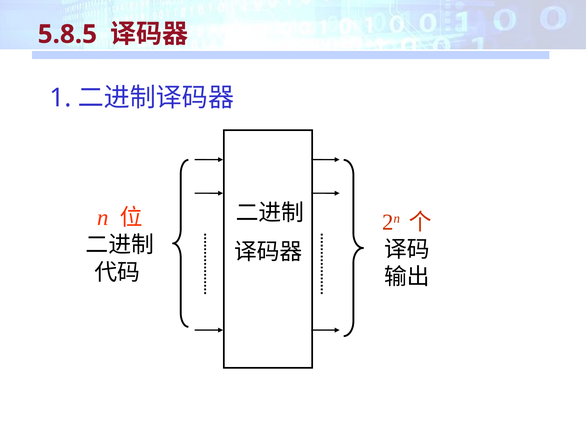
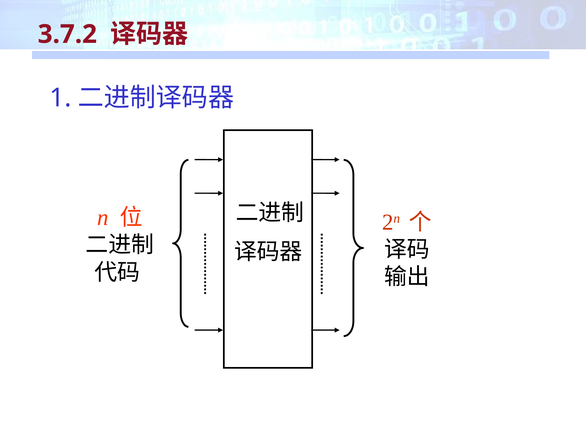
5.8.5: 5.8.5 -> 3.7.2
